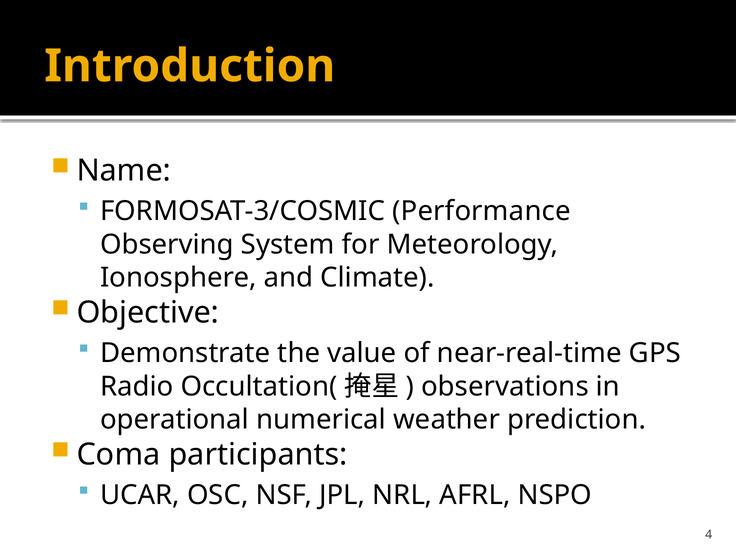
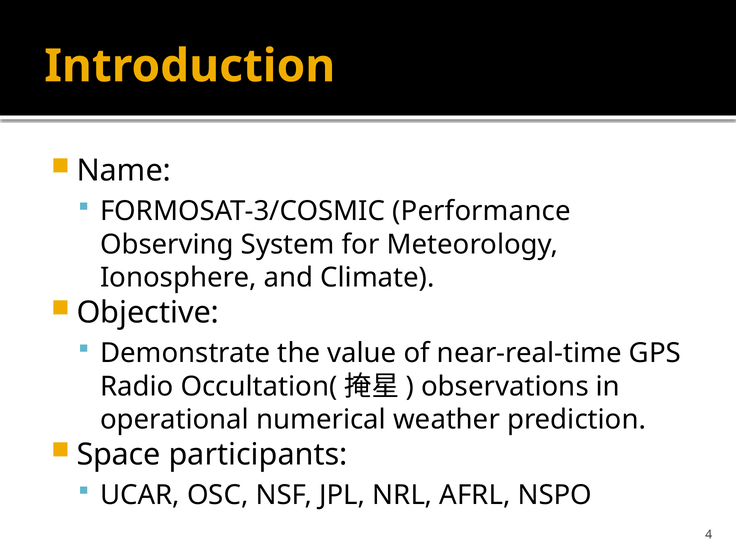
Coma: Coma -> Space
